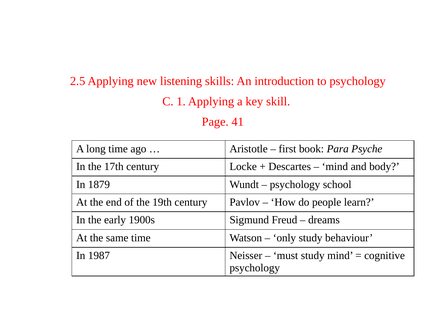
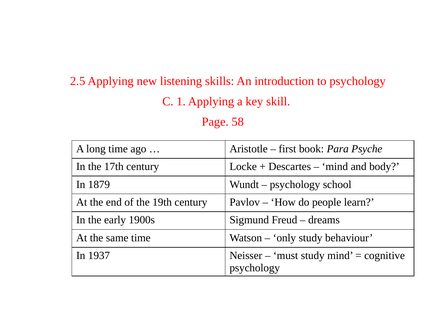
41: 41 -> 58
1987: 1987 -> 1937
